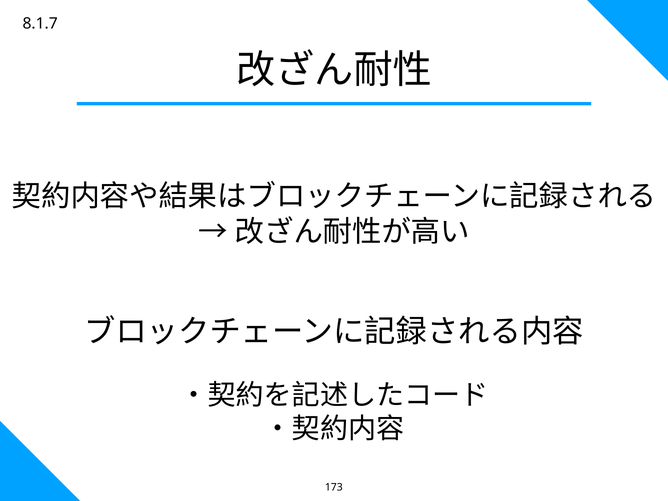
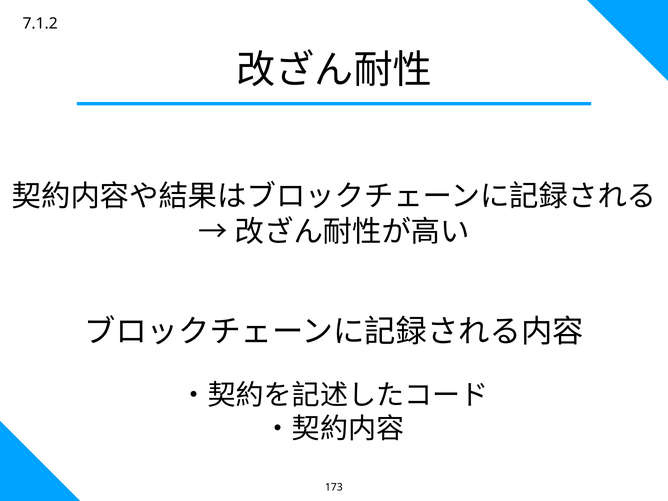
8.1.7: 8.1.7 -> 7.1.2
